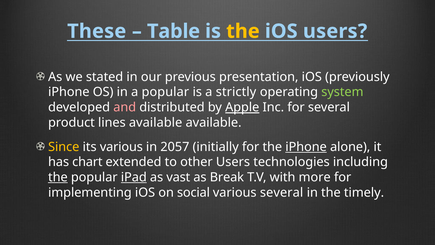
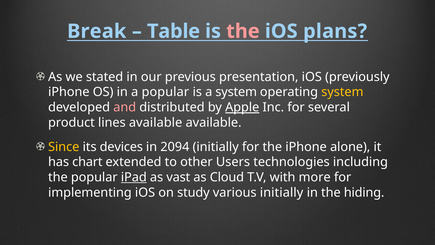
These: These -> Break
the at (243, 31) colour: yellow -> pink
iOS users: users -> plans
a strictly: strictly -> system
system at (342, 92) colour: light green -> yellow
its various: various -> devices
2057: 2057 -> 2094
iPhone at (306, 147) underline: present -> none
the at (58, 177) underline: present -> none
Break: Break -> Cloud
social: social -> study
various several: several -> initially
timely: timely -> hiding
